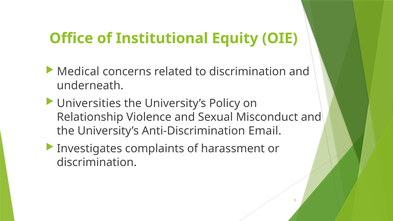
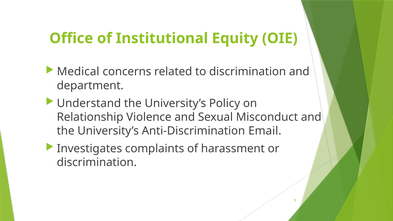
underneath: underneath -> department
Universities: Universities -> Understand
